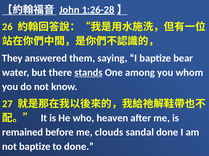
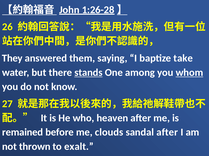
bear: bear -> take
whom underline: none -> present
sandal done: done -> after
not baptize: baptize -> thrown
to done: done -> exalt
